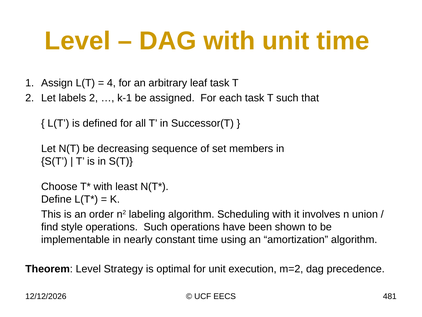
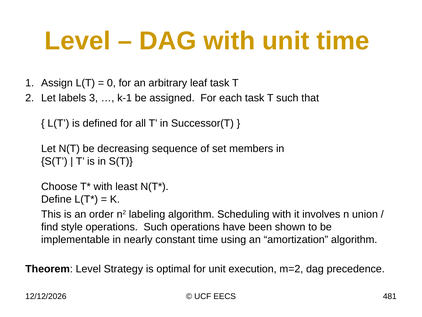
4: 4 -> 0
labels 2: 2 -> 3
